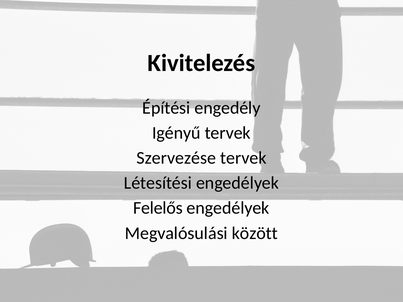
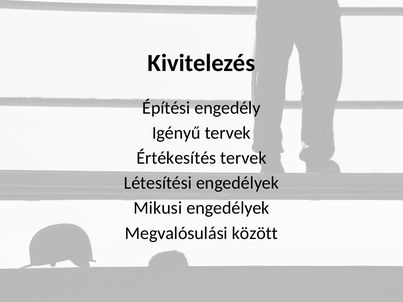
Szervezése: Szervezése -> Értékesítés
Felelős: Felelős -> Mikusi
